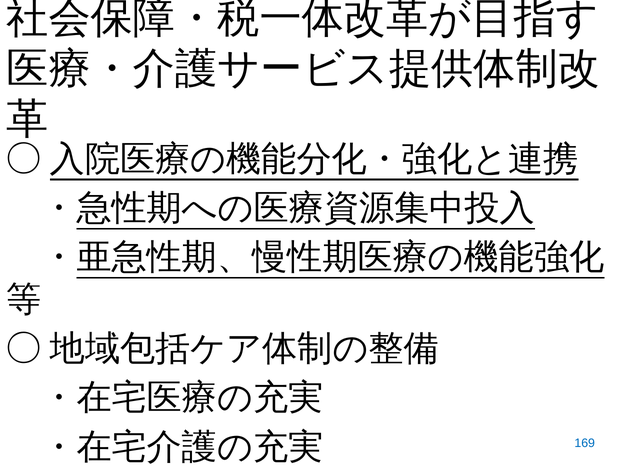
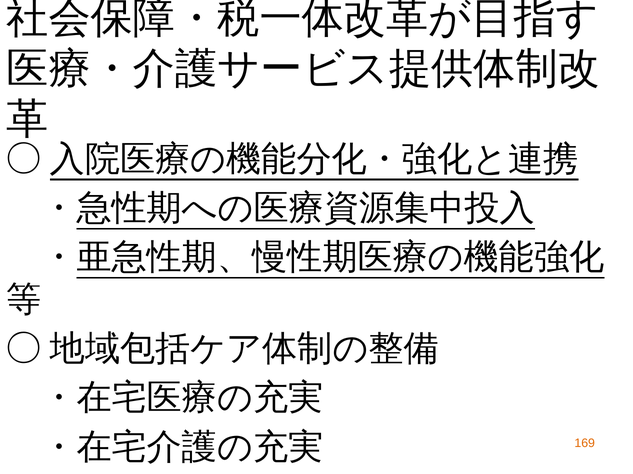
169 colour: blue -> orange
